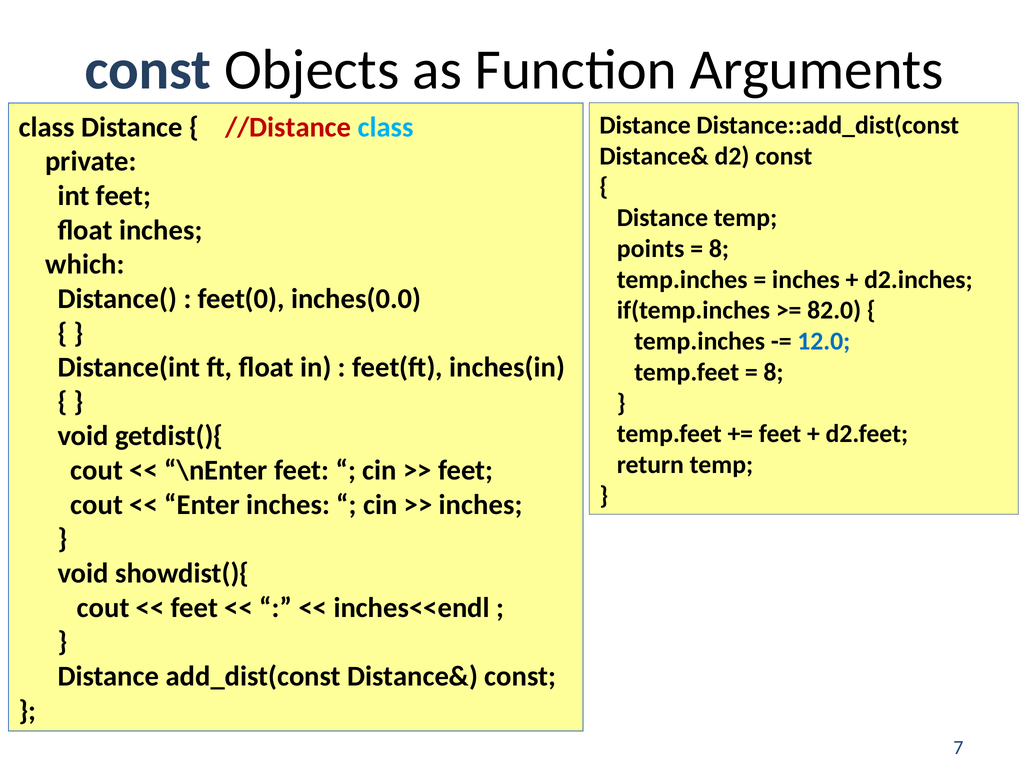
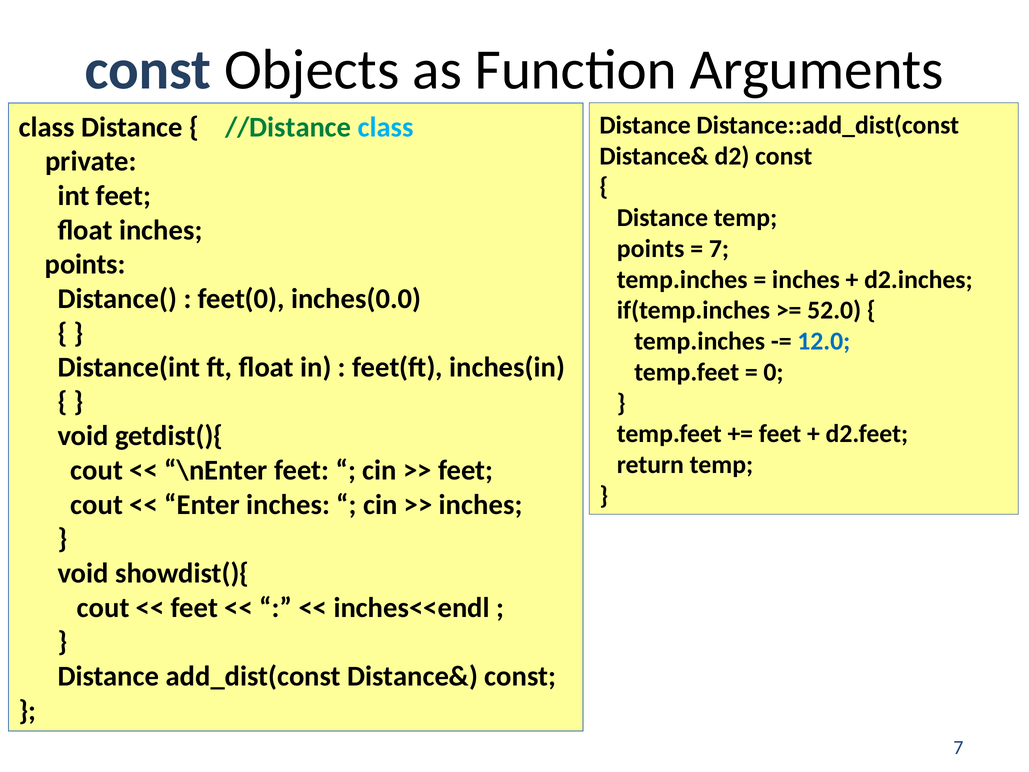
//Distance colour: red -> green
8 at (719, 249): 8 -> 7
which at (85, 264): which -> points
82.0: 82.0 -> 52.0
8 at (774, 372): 8 -> 0
